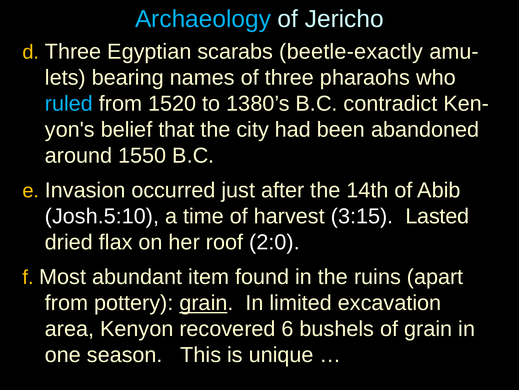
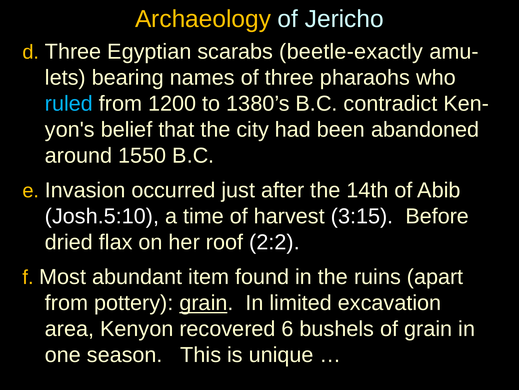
Archaeology colour: light blue -> yellow
1520: 1520 -> 1200
Lasted: Lasted -> Before
2:0: 2:0 -> 2:2
